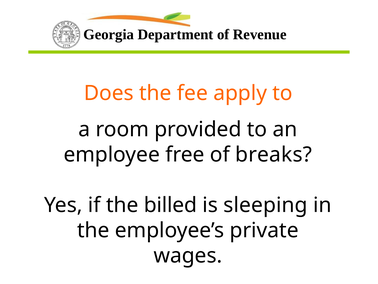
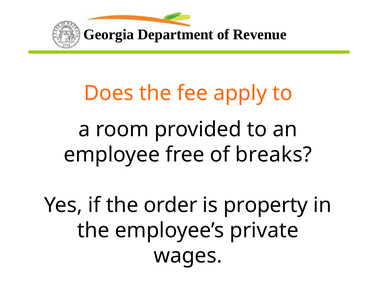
billed: billed -> order
sleeping: sleeping -> property
